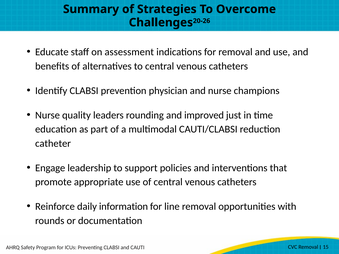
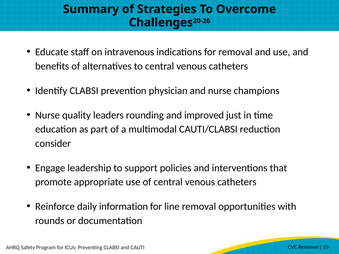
assessment: assessment -> intravenous
catheter: catheter -> consider
